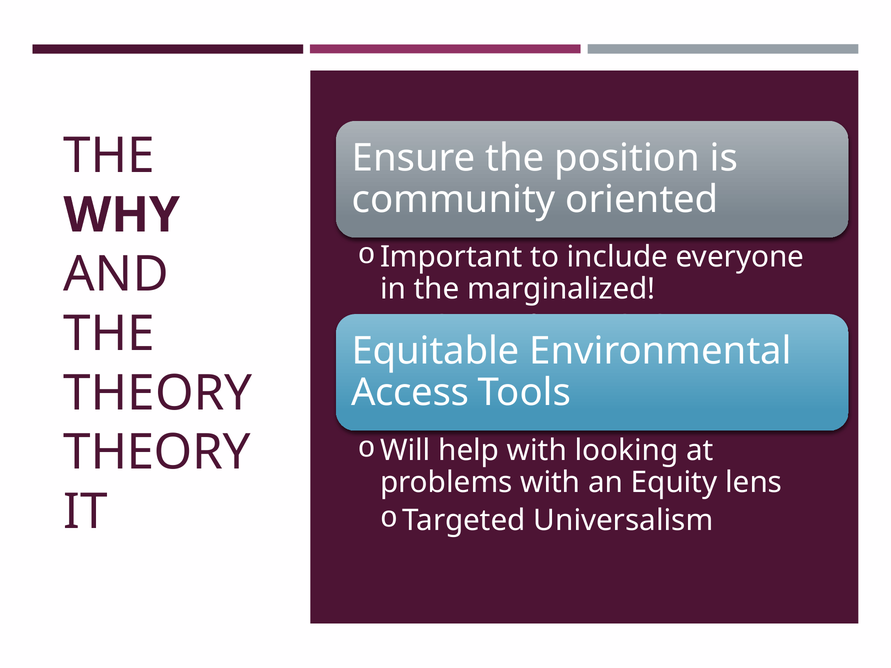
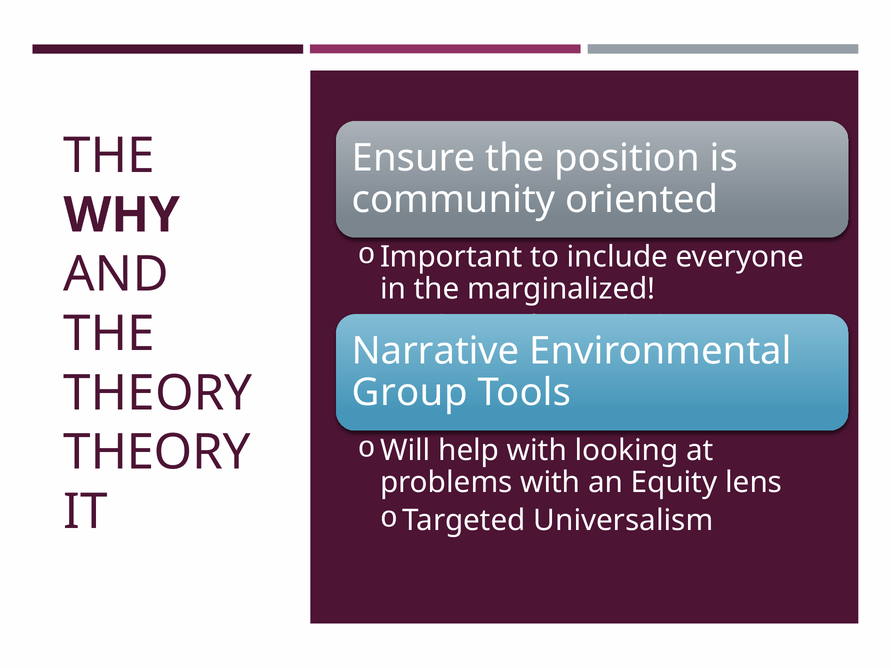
Equitable: Equitable -> Narrative
Access: Access -> Group
